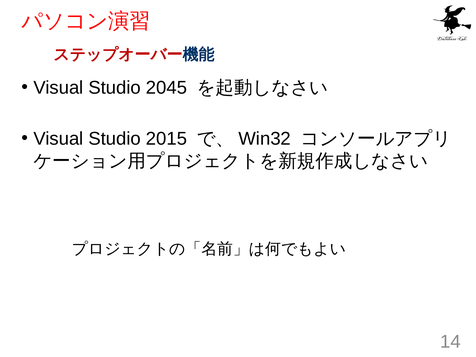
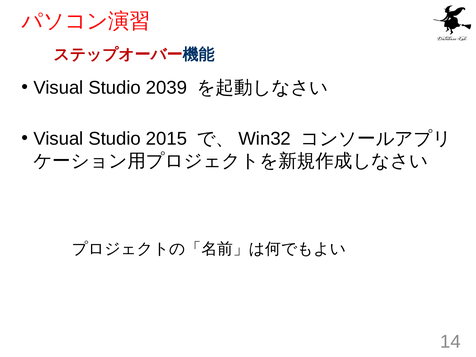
2045: 2045 -> 2039
